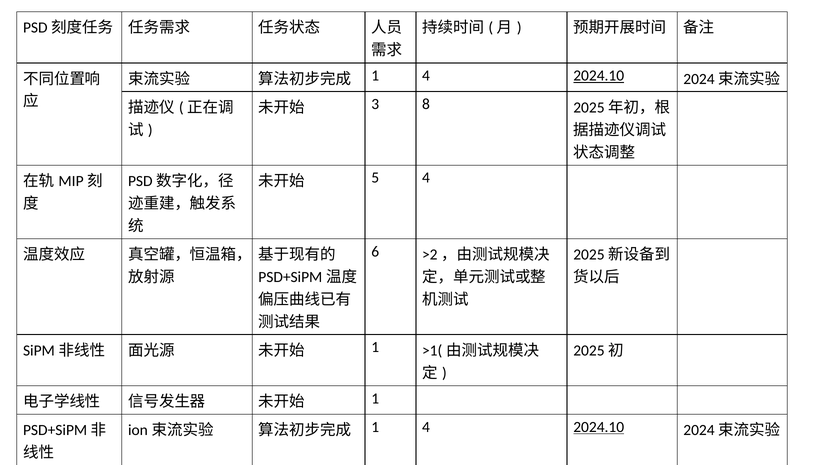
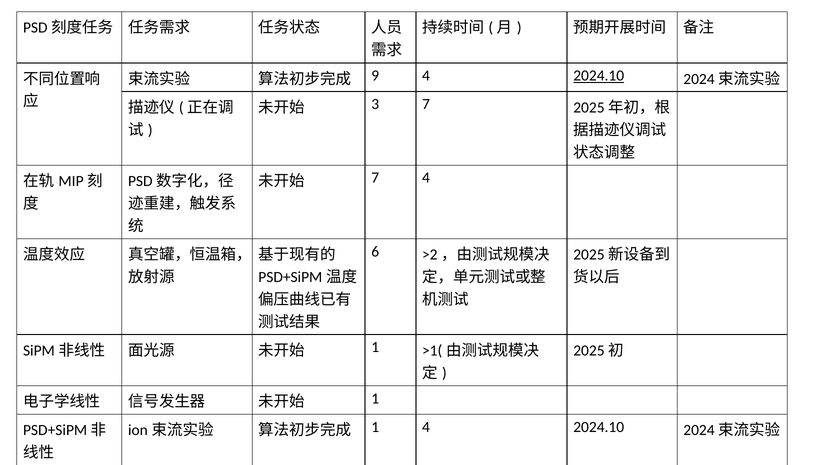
1 at (375, 76): 1 -> 9
3 8: 8 -> 7
5 at (375, 178): 5 -> 7
2024.10 at (599, 427) underline: present -> none
